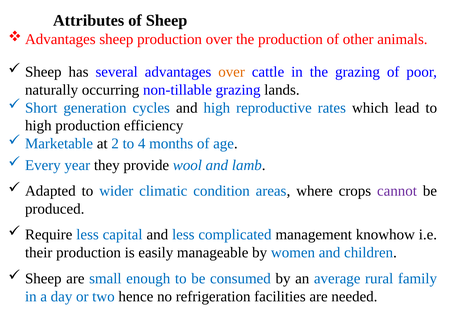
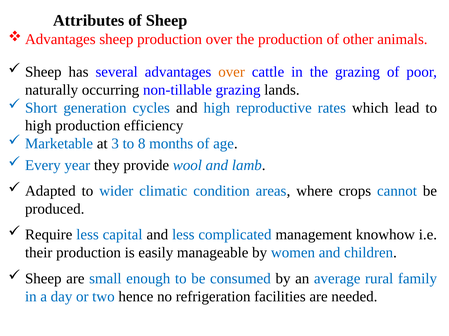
2: 2 -> 3
4: 4 -> 8
cannot colour: purple -> blue
